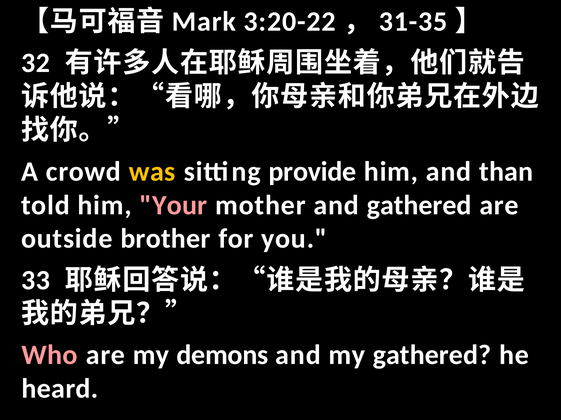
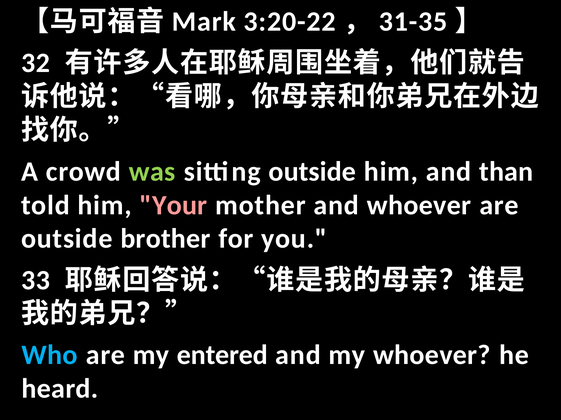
was colour: yellow -> light green
sitting provide: provide -> outside
and gathered: gathered -> whoever
Who colour: pink -> light blue
demons: demons -> entered
my gathered: gathered -> whoever
